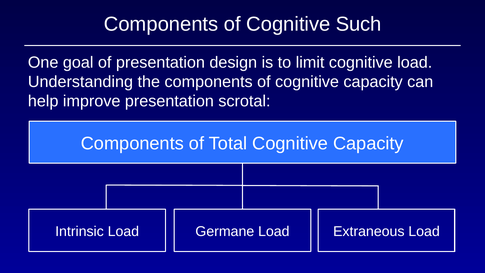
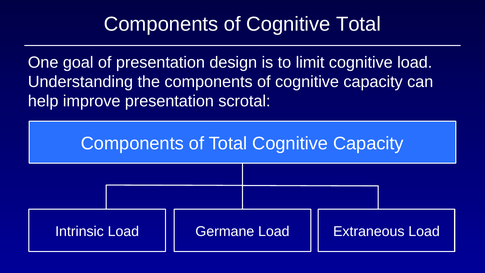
Cognitive Such: Such -> Total
